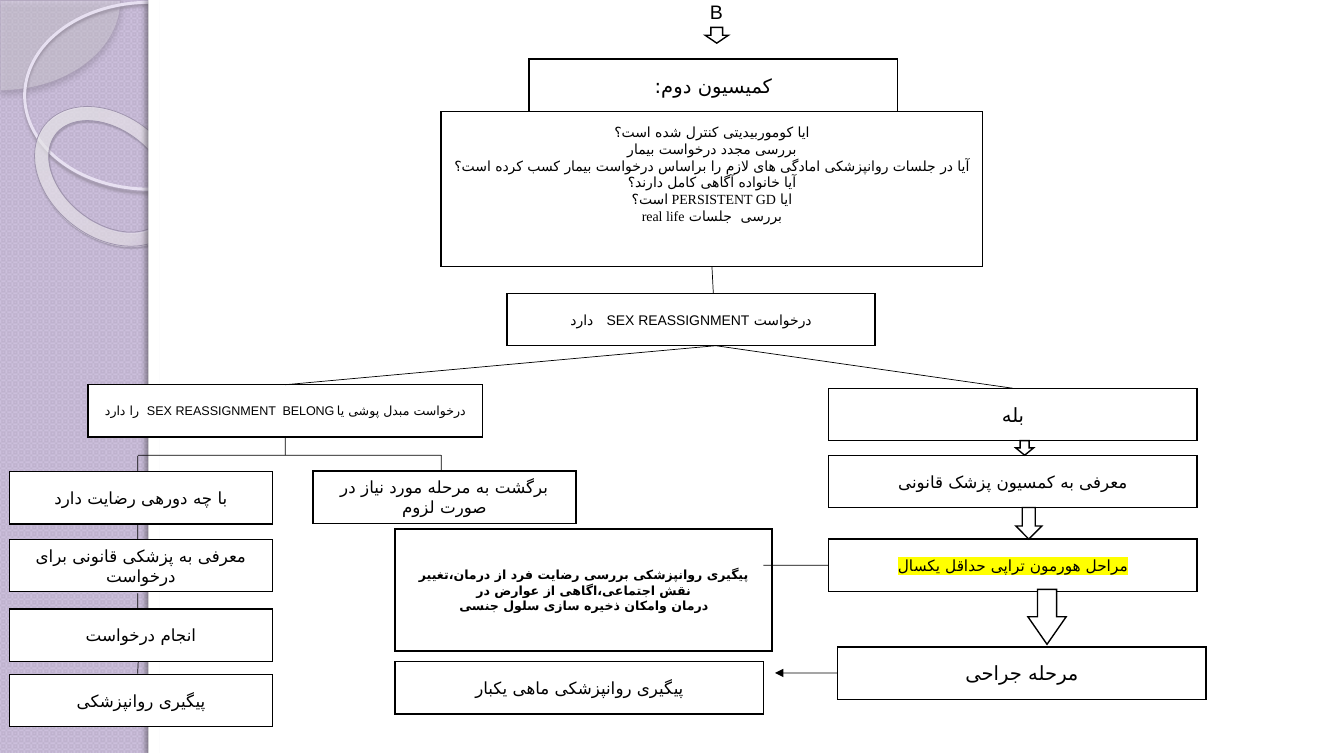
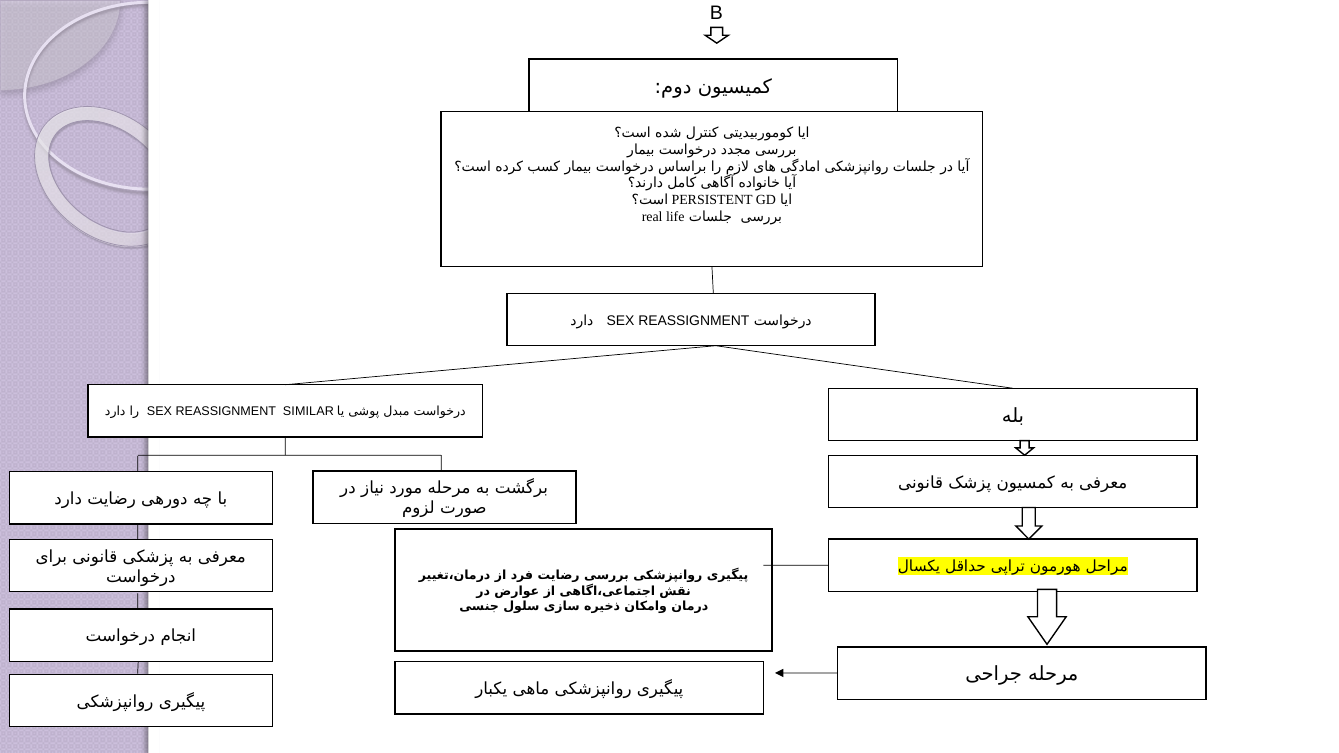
BELONG: BELONG -> SIMILAR
